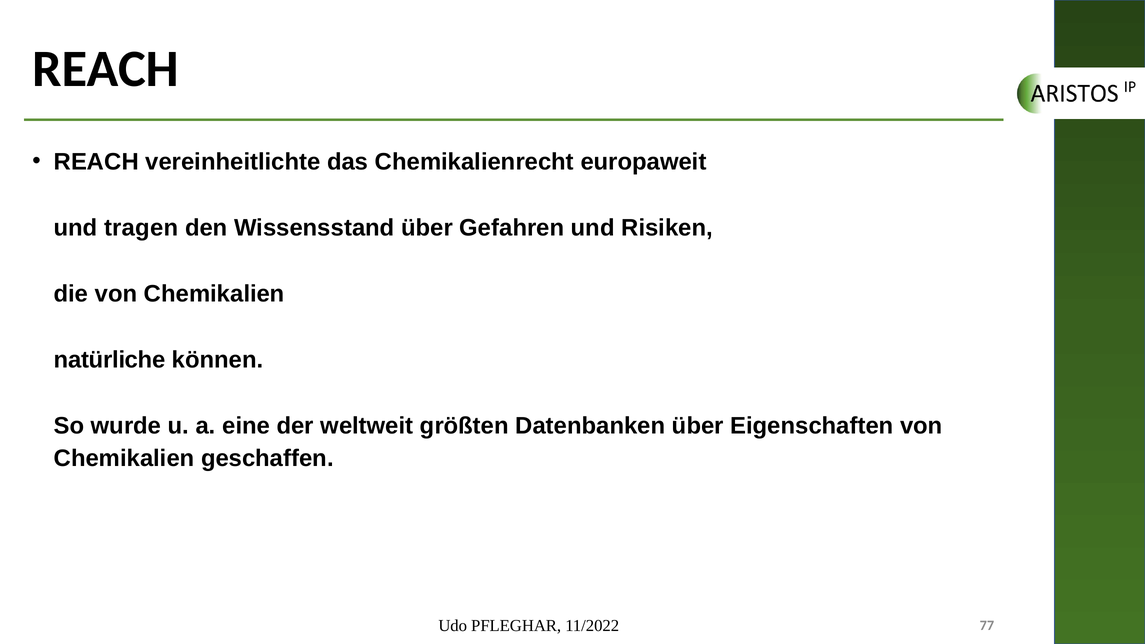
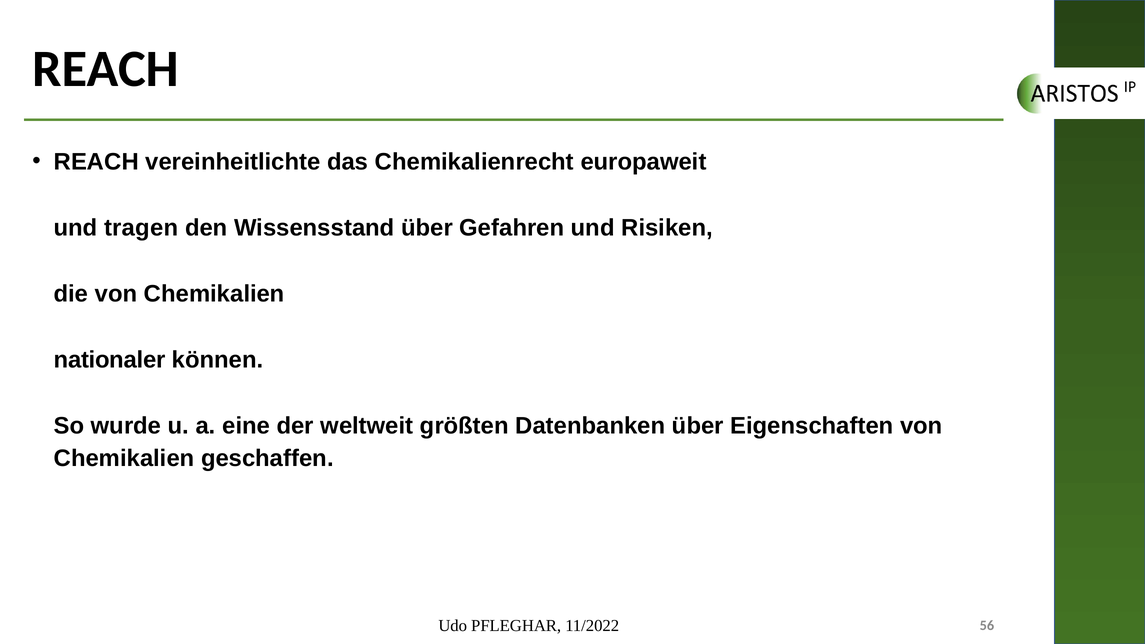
natürliche: natürliche -> nationaler
77: 77 -> 56
